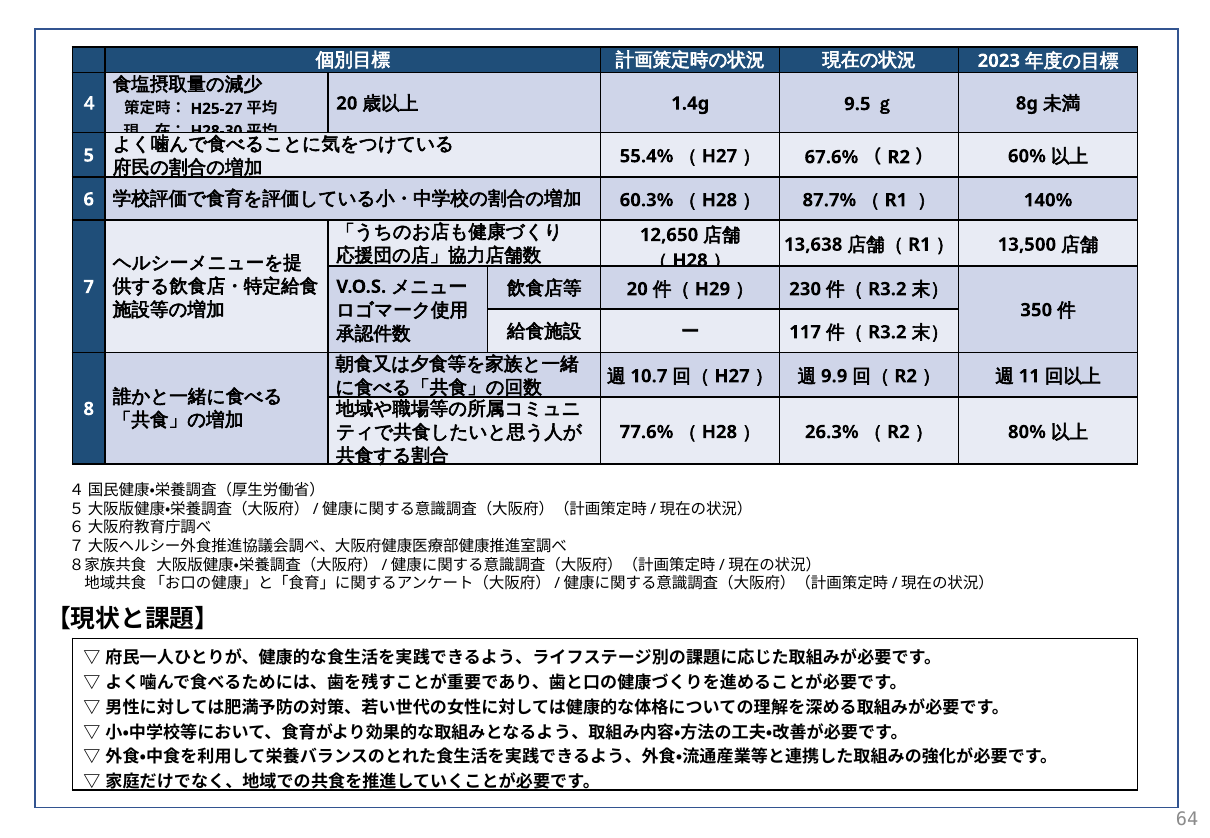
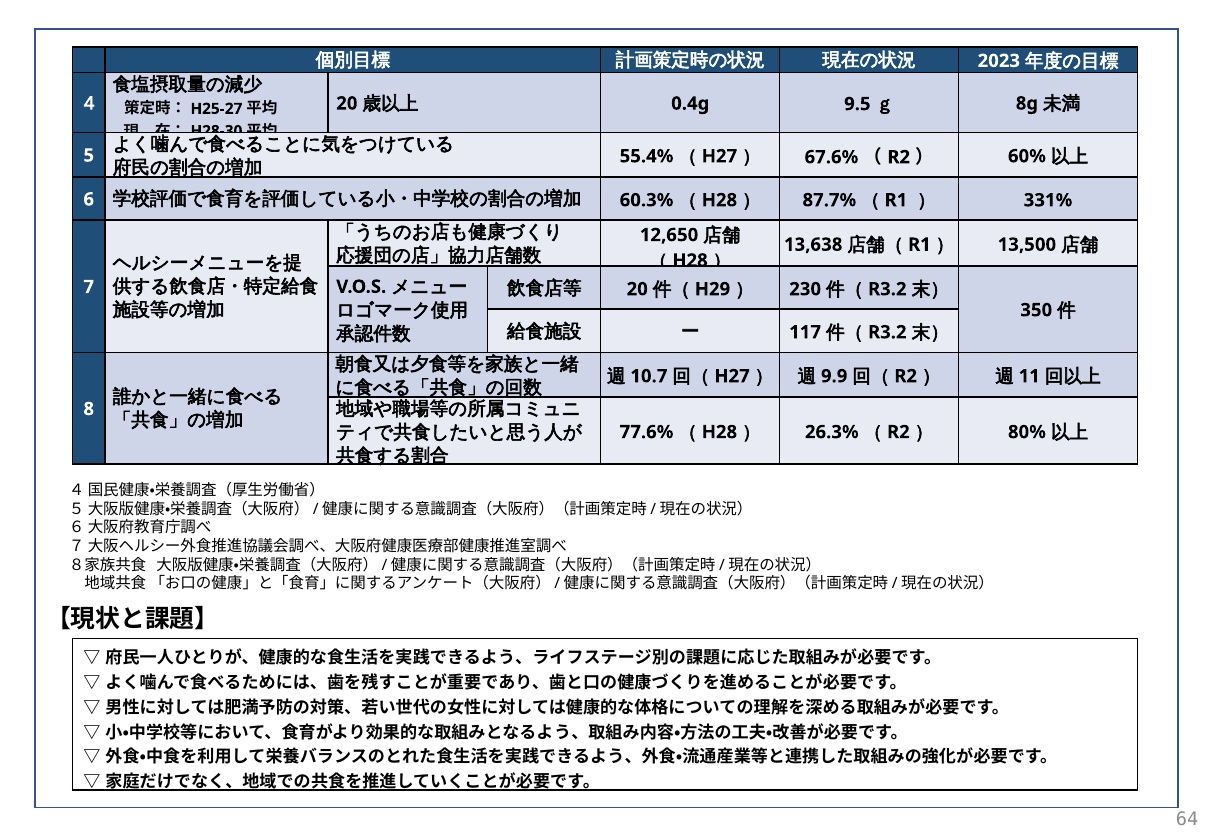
1.4g: 1.4g -> 0.4g
140%: 140% -> 331%
